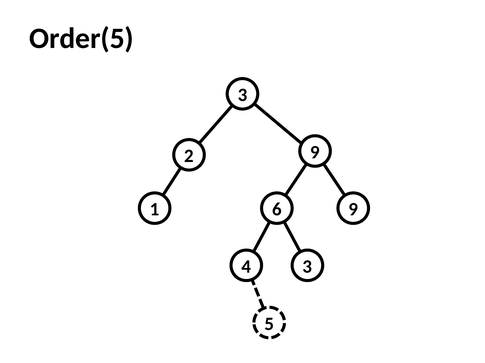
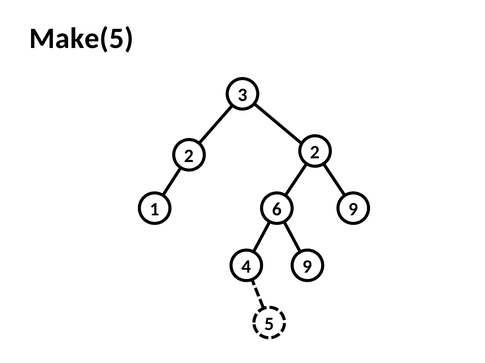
Order(5: Order(5 -> Make(5
2 9: 9 -> 2
4 3: 3 -> 9
